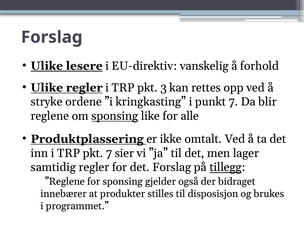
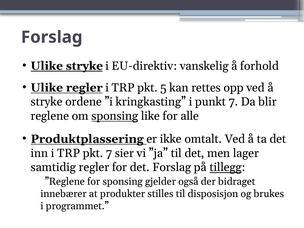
Ulike lesere: lesere -> stryke
3: 3 -> 5
